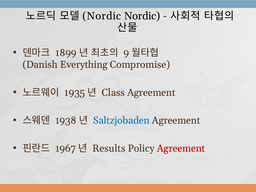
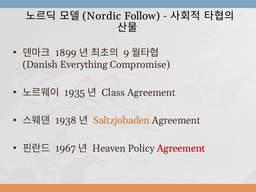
Nordic at (142, 16): Nordic -> Follow
Saltzjobaden colour: blue -> orange
Results: Results -> Heaven
